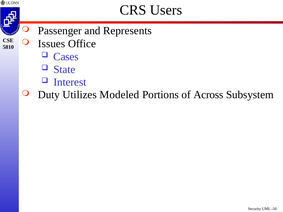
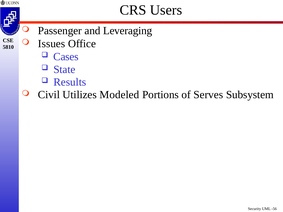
Represents: Represents -> Leveraging
Interest: Interest -> Results
Duty: Duty -> Civil
Across: Across -> Serves
